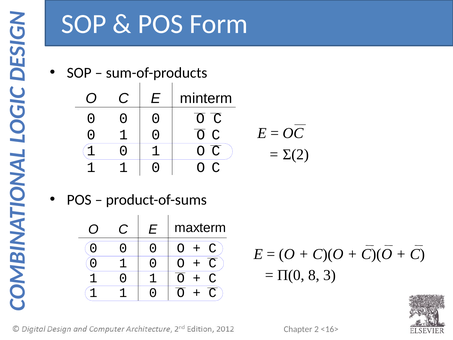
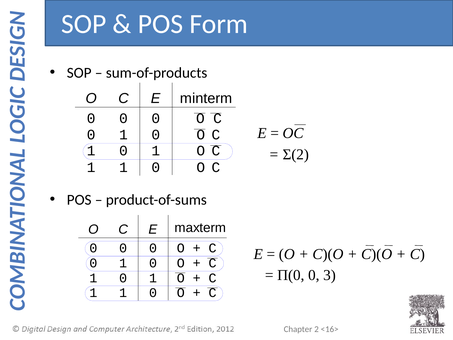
Π(0 8: 8 -> 0
